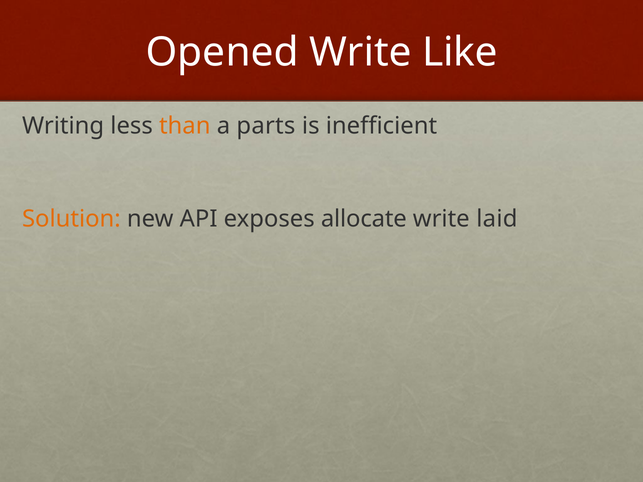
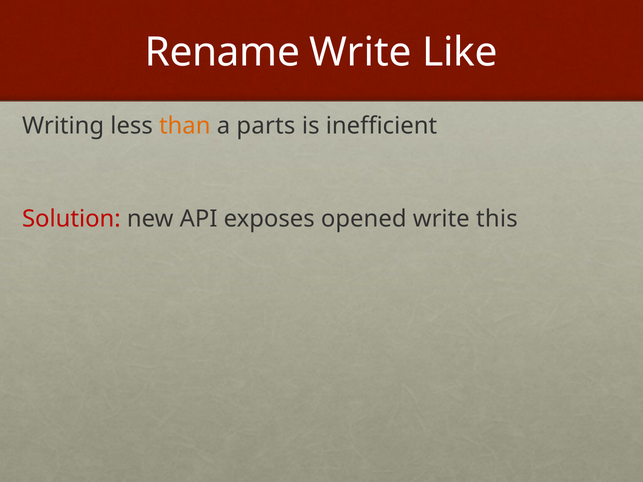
Opened: Opened -> Rename
Solution colour: orange -> red
allocate: allocate -> opened
laid: laid -> this
